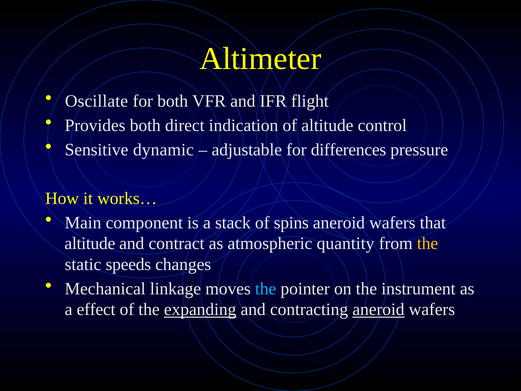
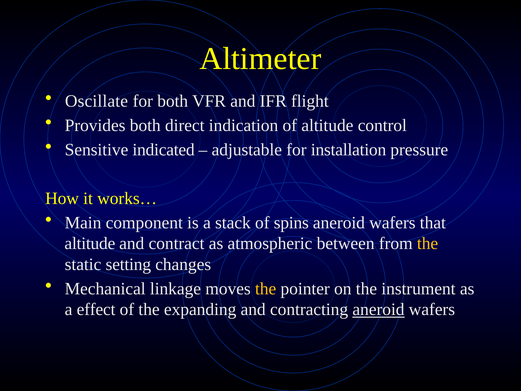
dynamic: dynamic -> indicated
differences: differences -> installation
quantity: quantity -> between
speeds: speeds -> setting
the at (266, 289) colour: light blue -> yellow
expanding underline: present -> none
